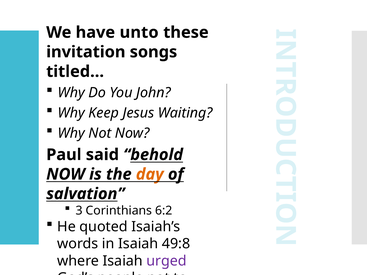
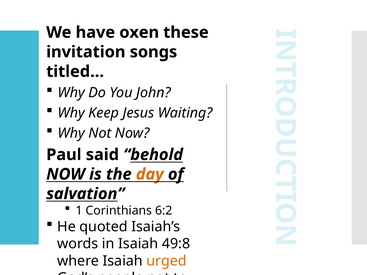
unto: unto -> oxen
3: 3 -> 1
urged colour: purple -> orange
